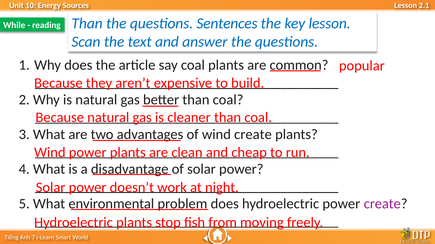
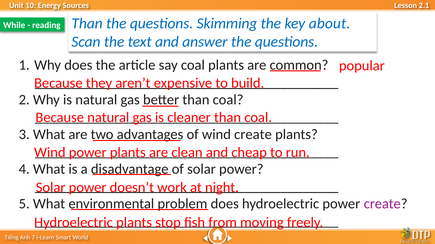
Sentences: Sentences -> Skimming
key lesson: lesson -> about
